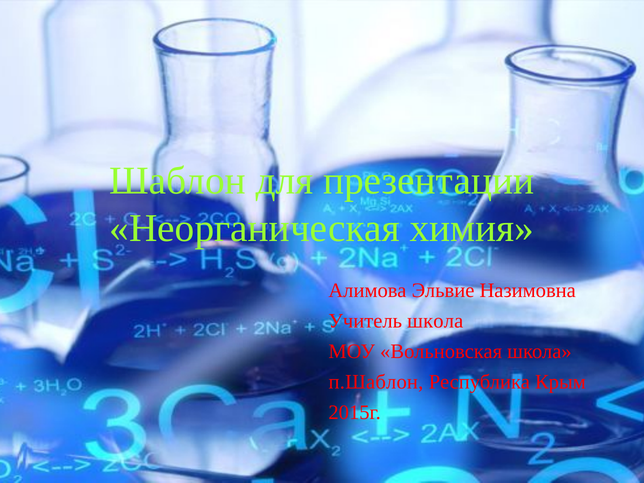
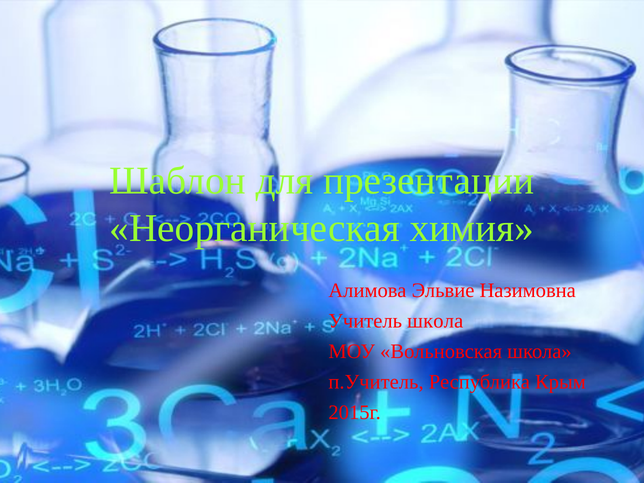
п.Шаблон: п.Шаблон -> п.Учитель
